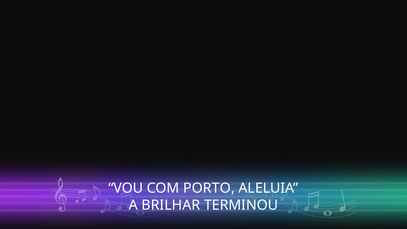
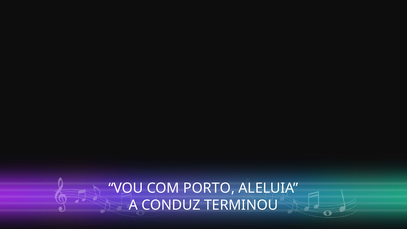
BRILHAR: BRILHAR -> CONDUZ
